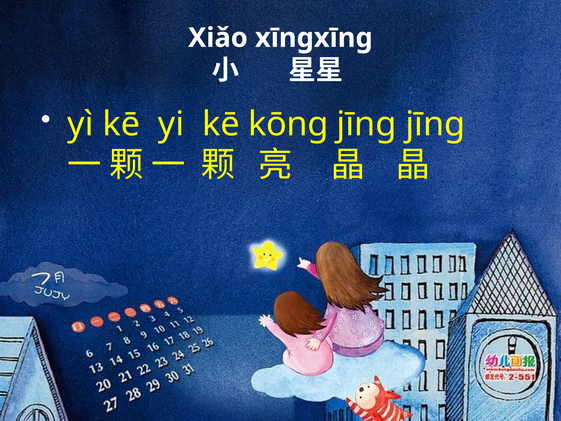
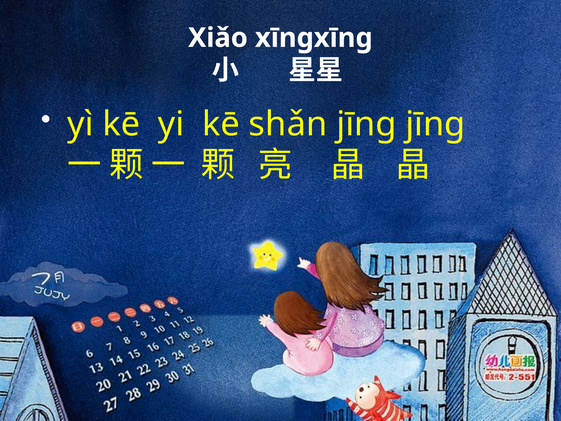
kōnɡ: kōnɡ -> shǎn
